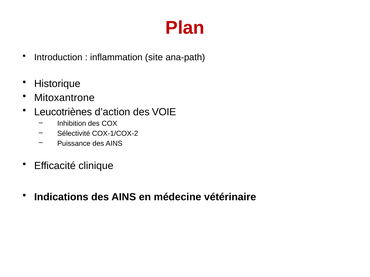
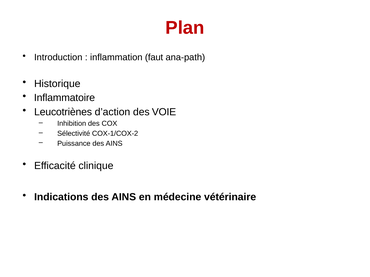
site: site -> faut
Mitoxantrone: Mitoxantrone -> Inflammatoire
